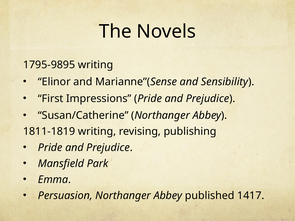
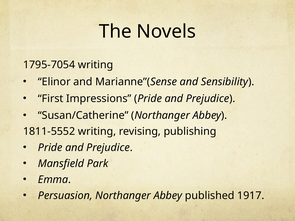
1795-9895: 1795-9895 -> 1795-7054
1811-1819: 1811-1819 -> 1811-5552
1417: 1417 -> 1917
